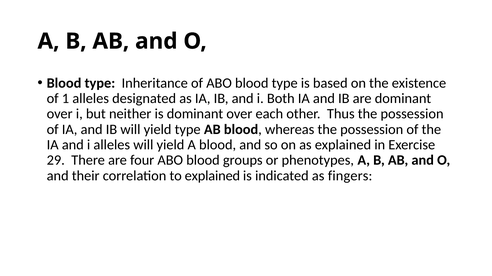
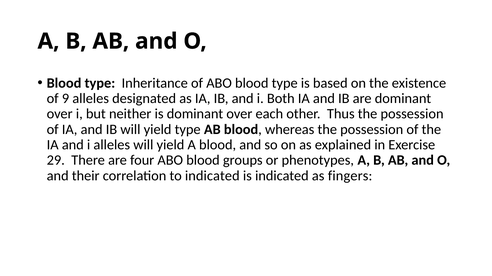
1: 1 -> 9
to explained: explained -> indicated
